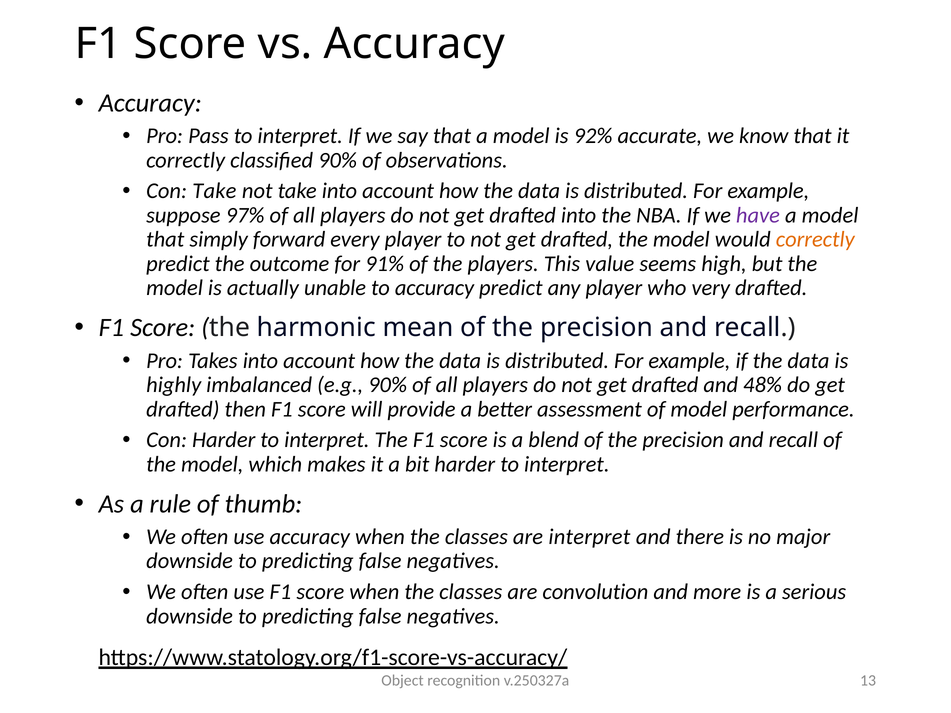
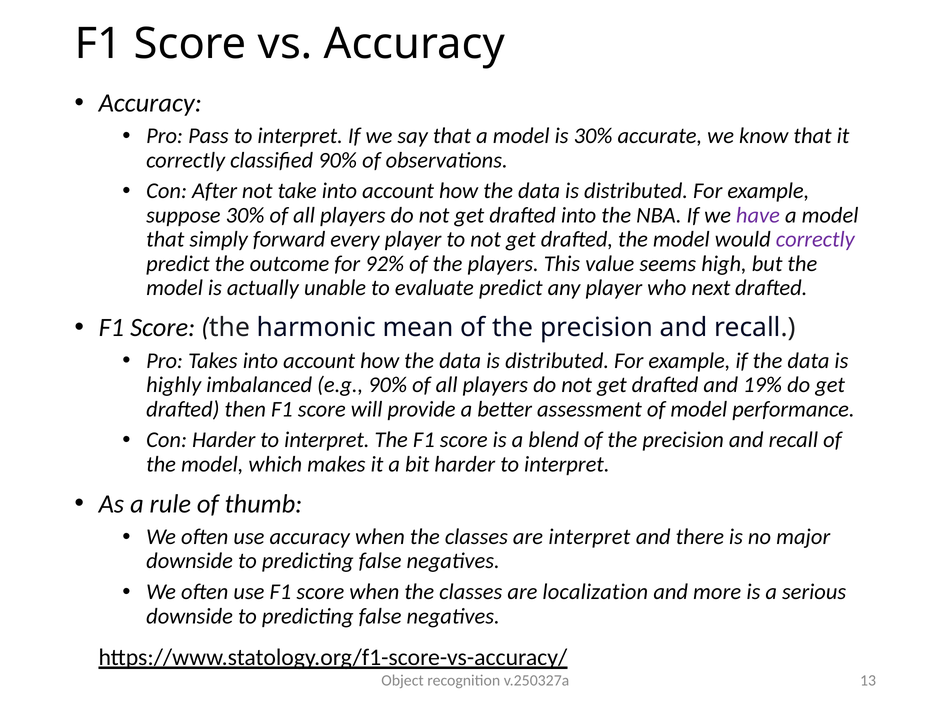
is 92%: 92% -> 30%
Con Take: Take -> After
suppose 97%: 97% -> 30%
correctly at (815, 240) colour: orange -> purple
91%: 91% -> 92%
to accuracy: accuracy -> evaluate
very: very -> next
48%: 48% -> 19%
convolution: convolution -> localization
